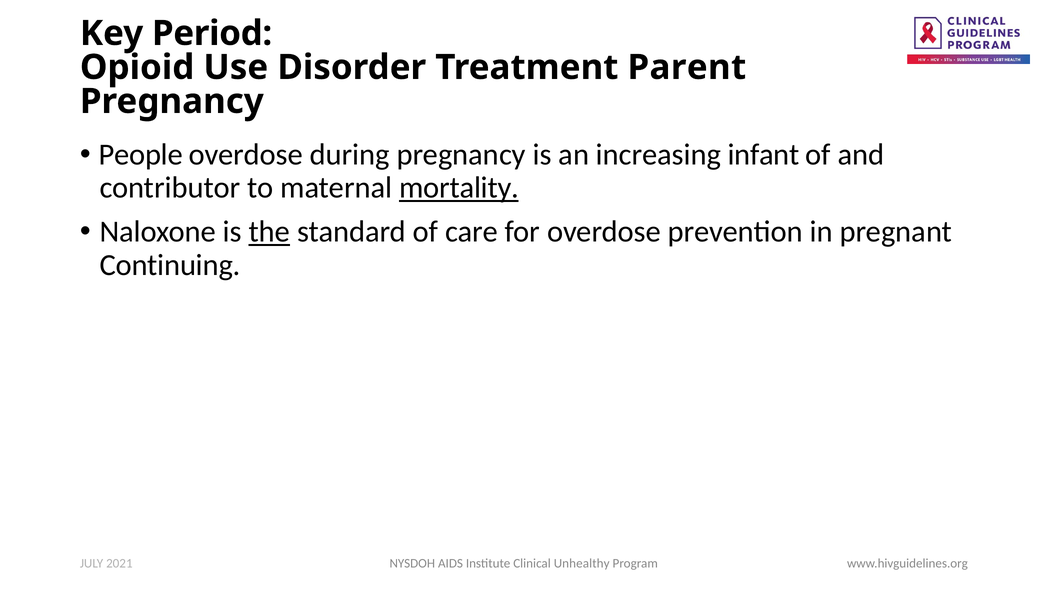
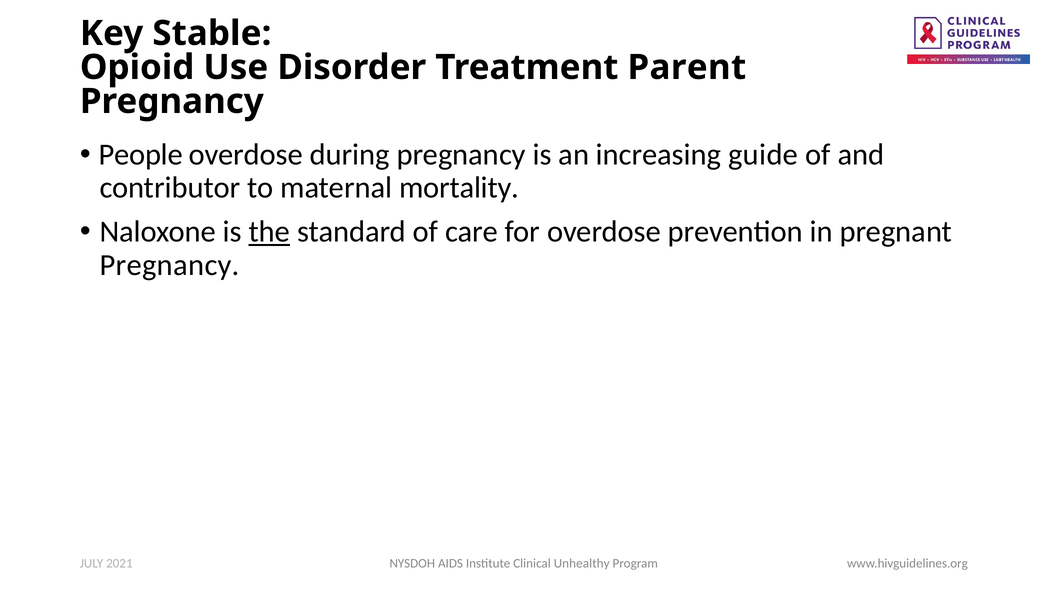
Period: Period -> Stable
infant: infant -> guide
mortality underline: present -> none
Continuing at (170, 265): Continuing -> Pregnancy
